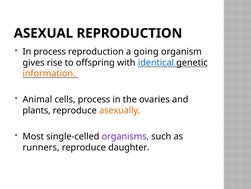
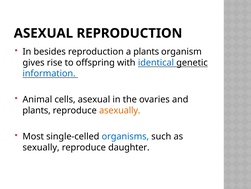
In process: process -> besides
a going: going -> plants
information colour: orange -> blue
cells process: process -> asexual
organisms colour: purple -> blue
runners: runners -> sexually
